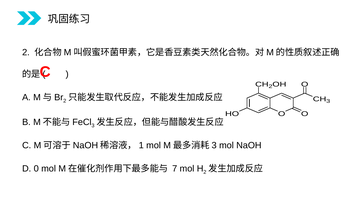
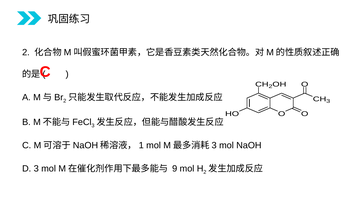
D 0: 0 -> 3
7: 7 -> 9
